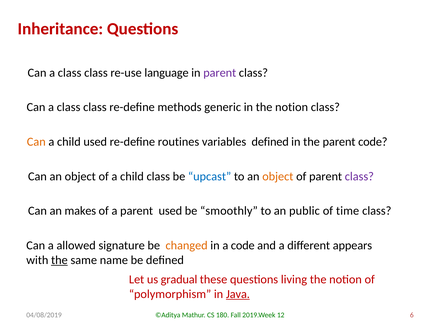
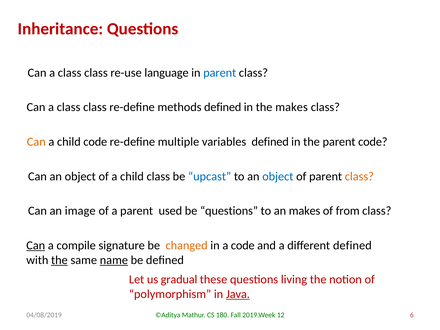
parent at (220, 73) colour: purple -> blue
methods generic: generic -> defined
in the notion: notion -> makes
child used: used -> code
routines: routines -> multiple
object at (278, 176) colour: orange -> blue
class at (359, 176) colour: purple -> orange
makes: makes -> image
be smoothly: smoothly -> questions
an public: public -> makes
time: time -> from
Can at (36, 245) underline: none -> present
allowed: allowed -> compile
different appears: appears -> defined
name underline: none -> present
